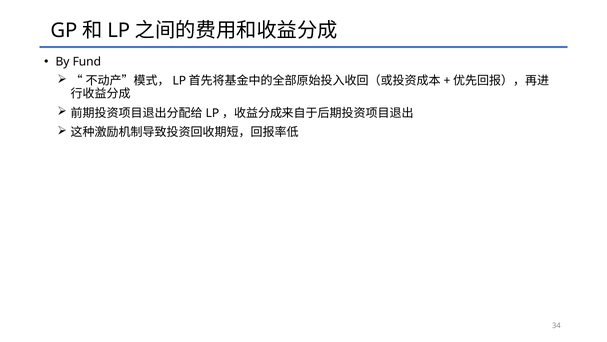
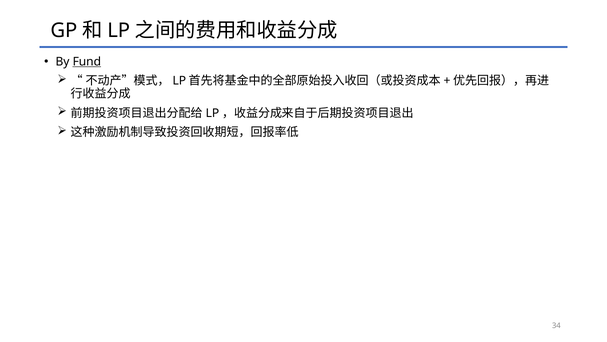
Fund underline: none -> present
